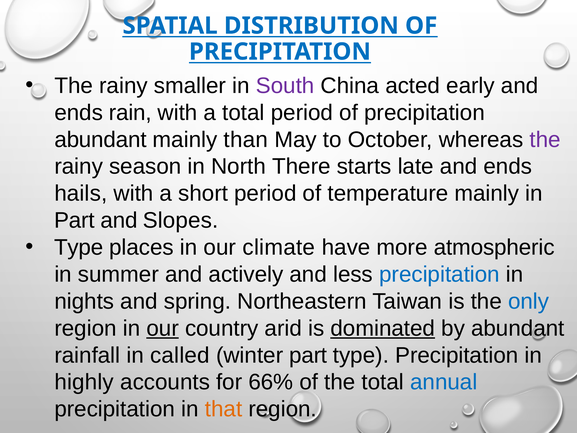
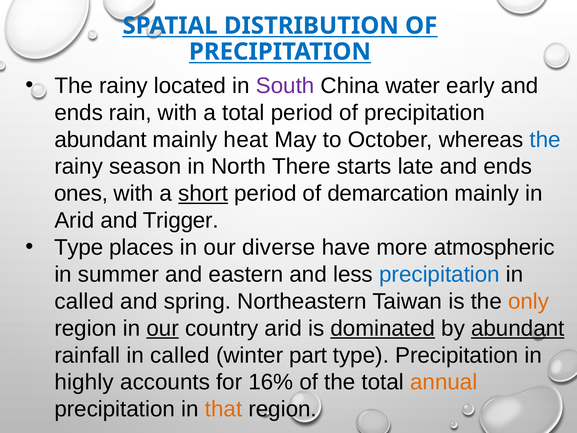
smaller: smaller -> located
acted: acted -> water
than: than -> heat
the at (545, 140) colour: purple -> blue
hails: hails -> ones
short underline: none -> present
temperature: temperature -> demarcation
Part at (74, 220): Part -> Arid
Slopes: Slopes -> Trigger
climate: climate -> diverse
actively: actively -> eastern
nights at (84, 301): nights -> called
only colour: blue -> orange
abundant at (518, 328) underline: none -> present
66%: 66% -> 16%
annual colour: blue -> orange
